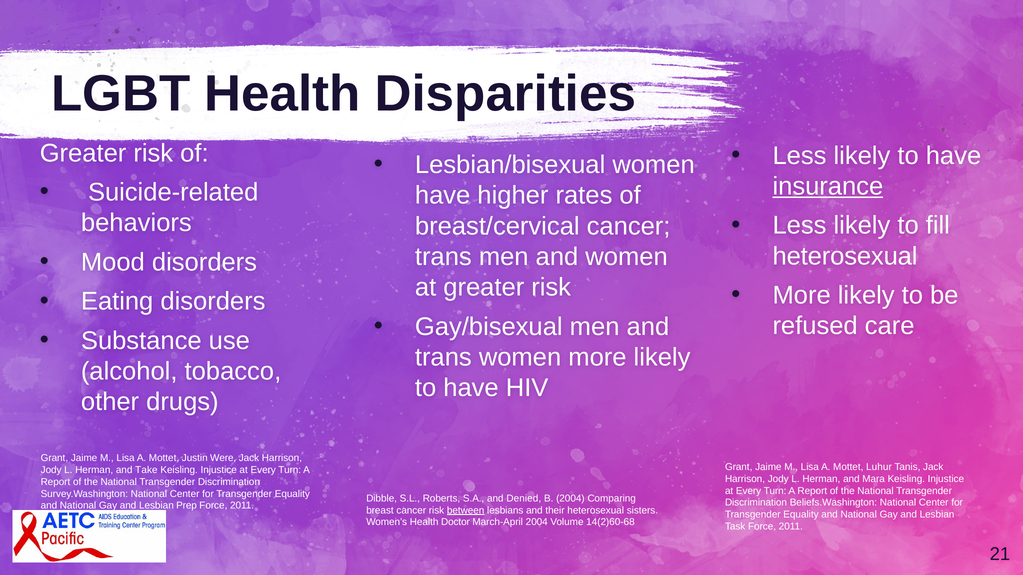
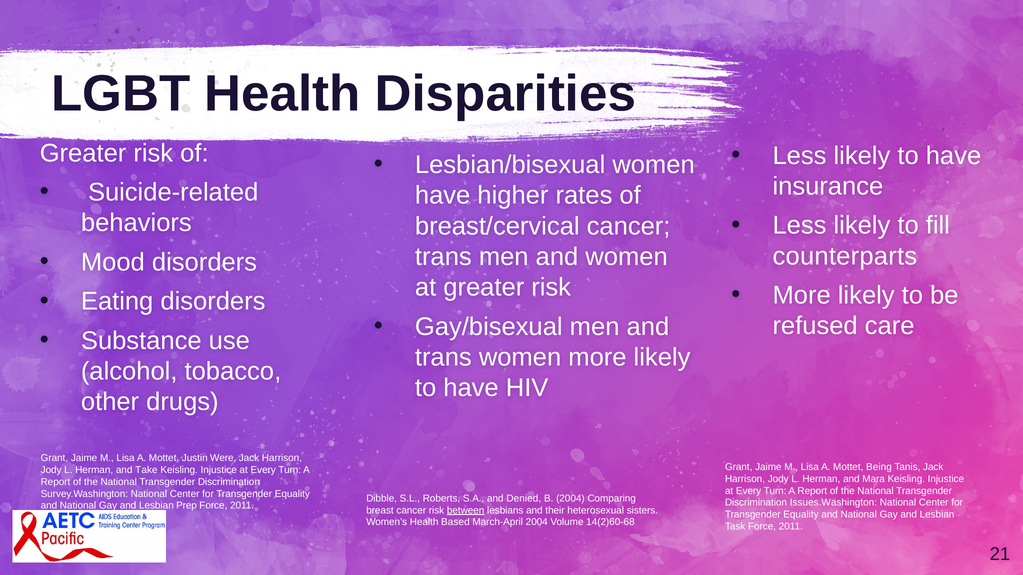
insurance underline: present -> none
heterosexual at (845, 256): heterosexual -> counterparts
Luhur: Luhur -> Being
Beliefs.Washington: Beliefs.Washington -> Issues.Washington
Doctor: Doctor -> Based
